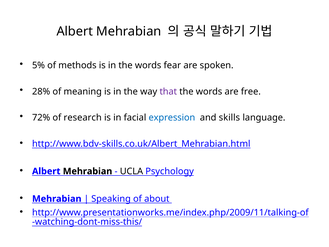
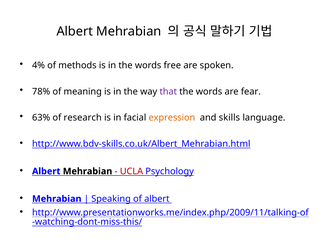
5%: 5% -> 4%
fear: fear -> free
28%: 28% -> 78%
free: free -> fear
72%: 72% -> 63%
expression colour: blue -> orange
UCLA colour: black -> red
of about: about -> albert
